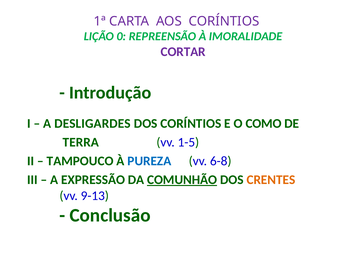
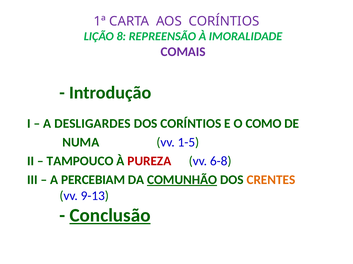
0: 0 -> 8
CORTAR: CORTAR -> COMAIS
TERRA: TERRA -> NUMA
PUREZA colour: blue -> red
EXPRESSÃO: EXPRESSÃO -> PERCEBIAM
Conclusão underline: none -> present
